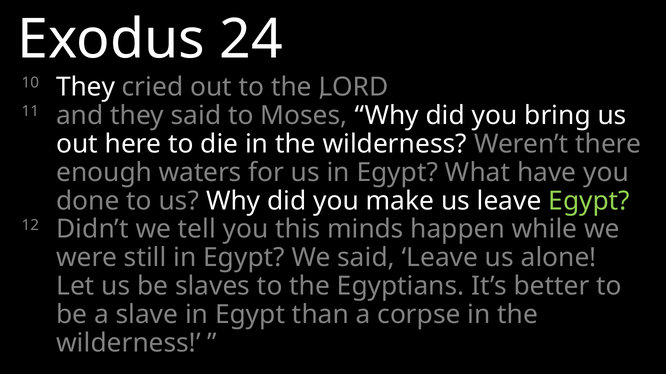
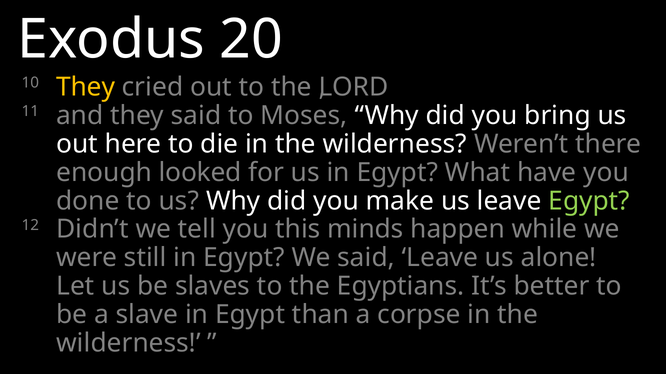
24: 24 -> 20
They at (86, 87) colour: white -> yellow
waters: waters -> looked
